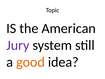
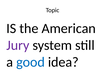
good colour: orange -> blue
